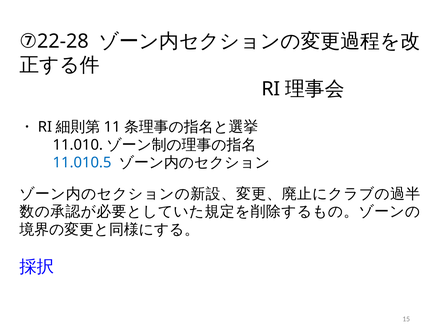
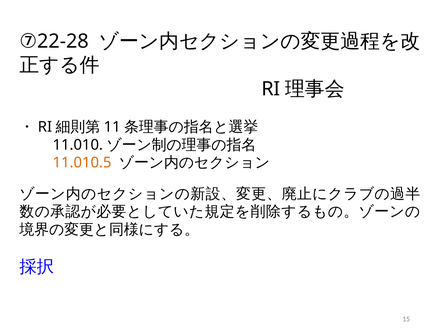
11.010.5 colour: blue -> orange
